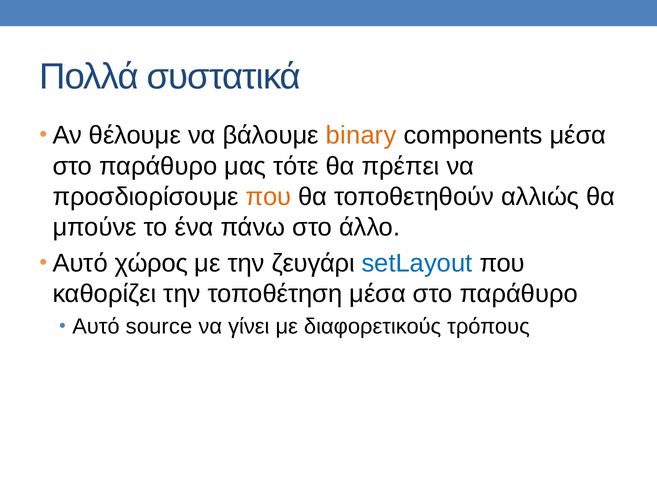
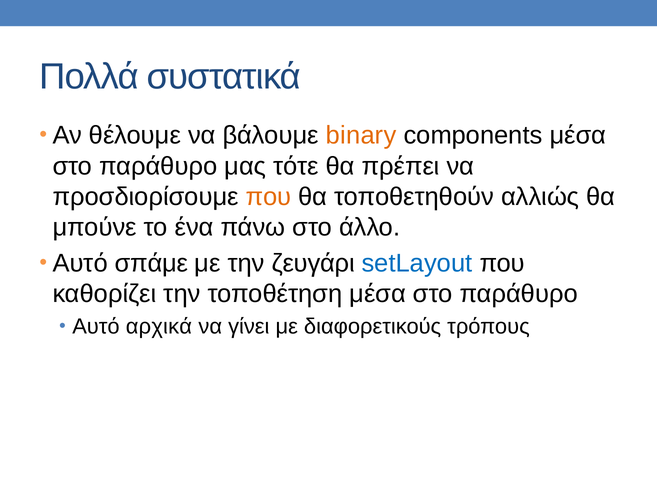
χώρος: χώρος -> σπάμε
source: source -> αρχικά
